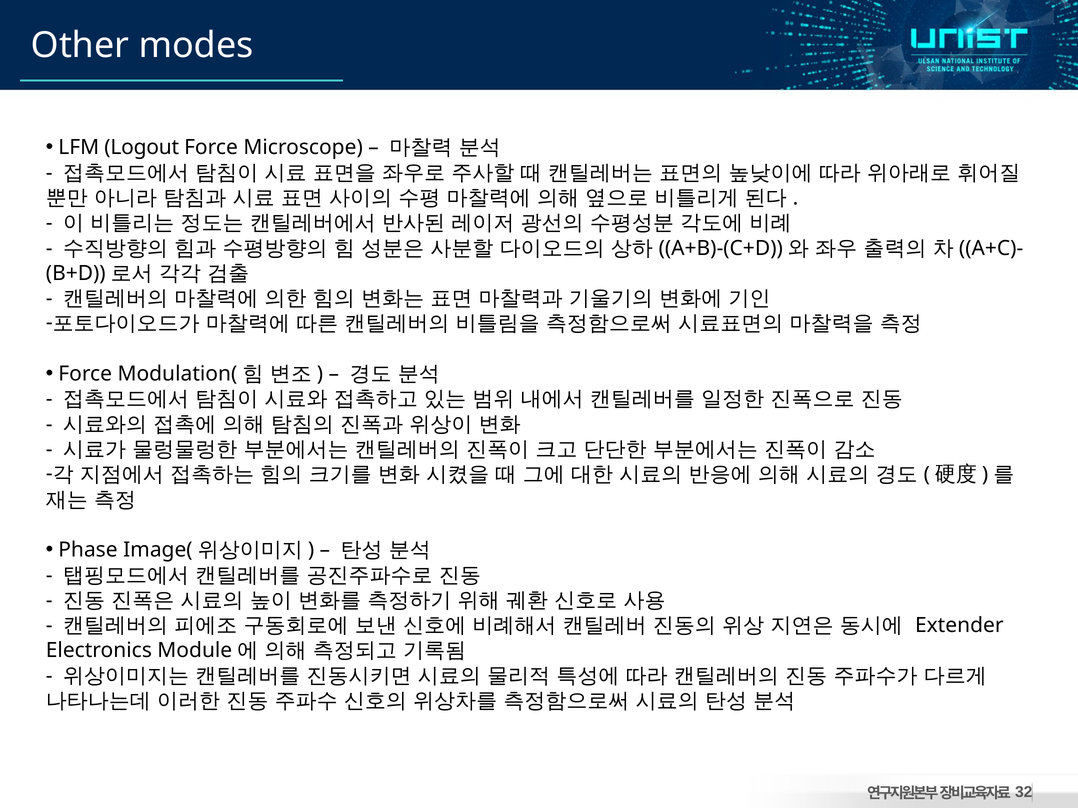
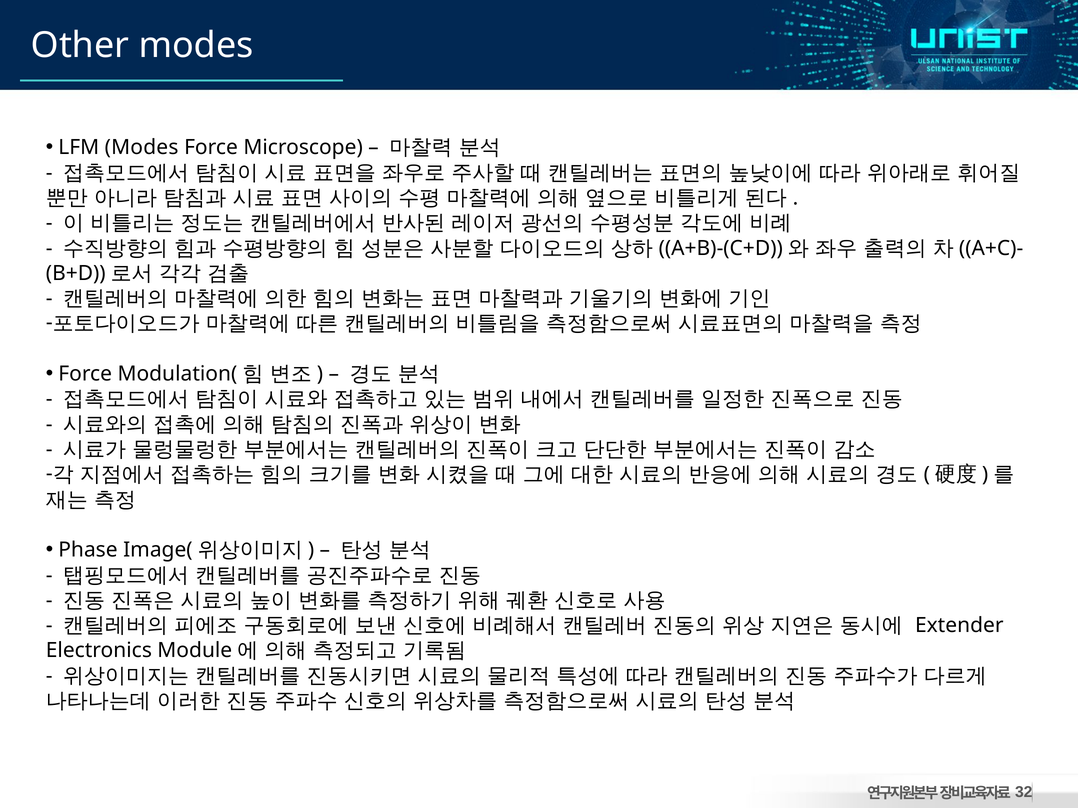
LFM Logout: Logout -> Modes
